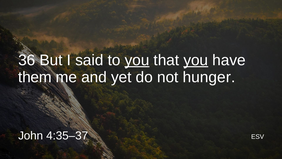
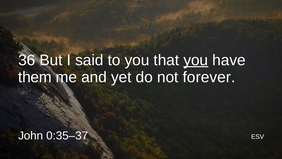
you at (137, 60) underline: present -> none
hunger: hunger -> forever
4:35–37: 4:35–37 -> 0:35–37
